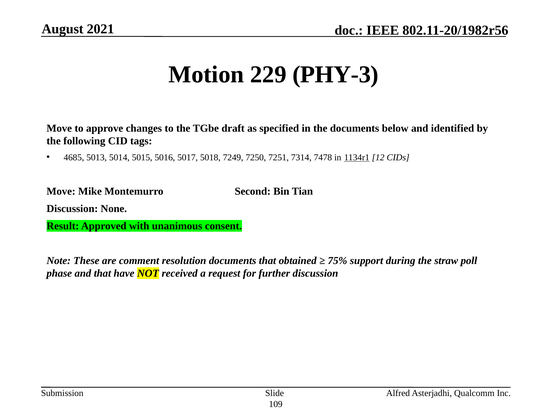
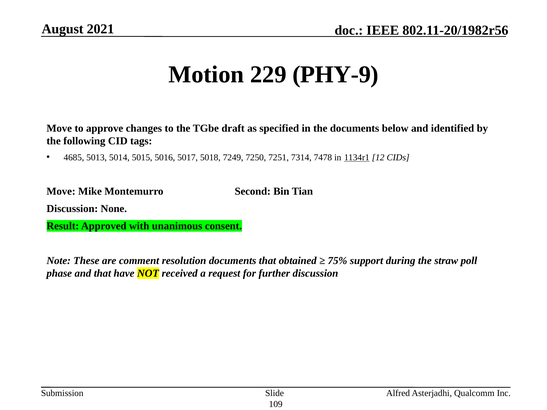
PHY-3: PHY-3 -> PHY-9
